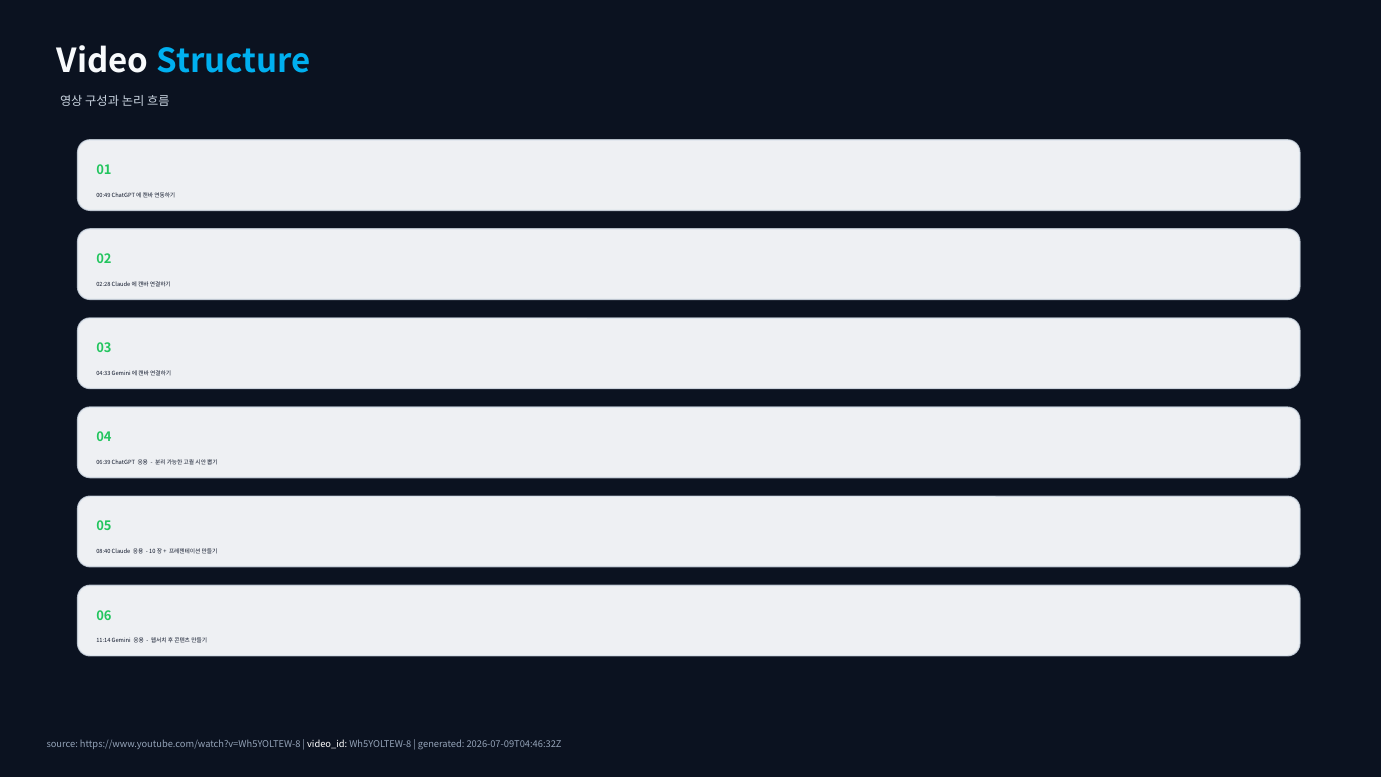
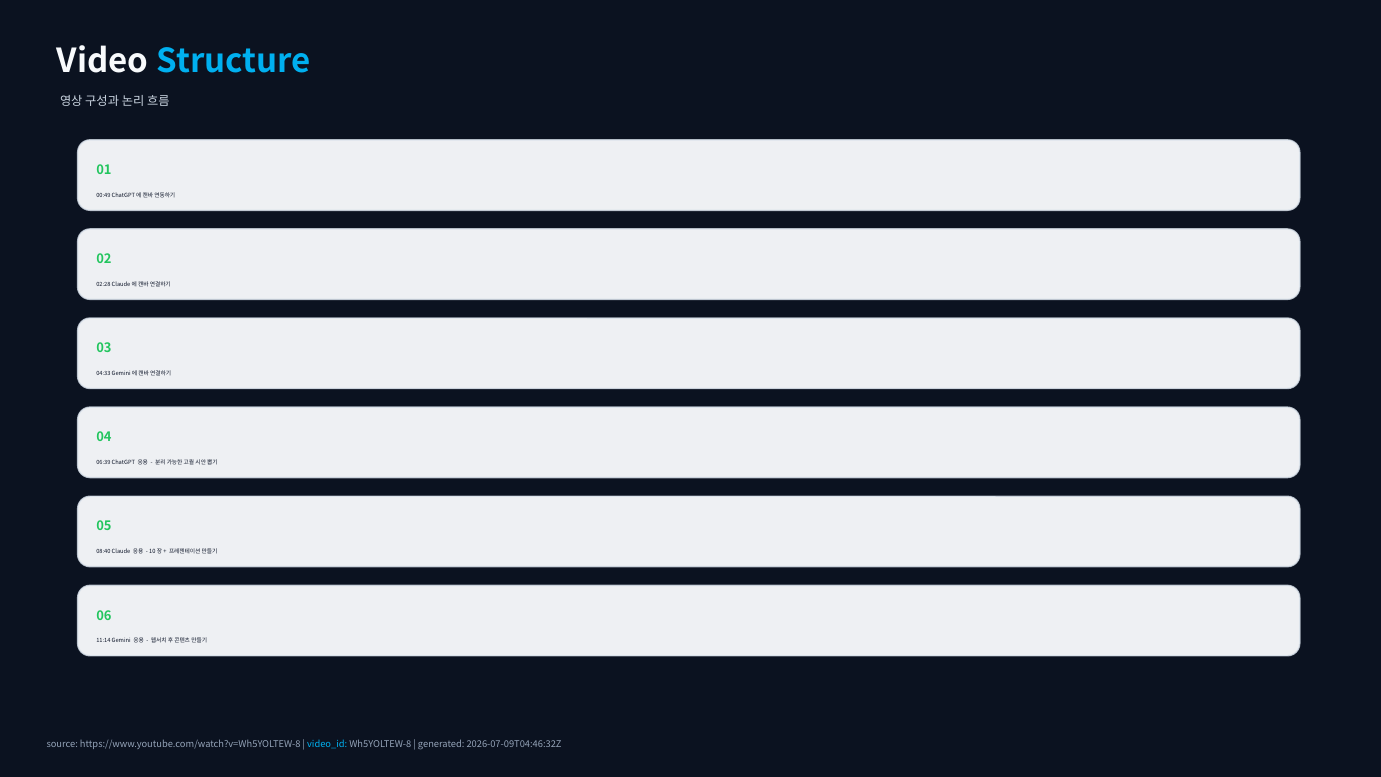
video_id colour: white -> light blue
